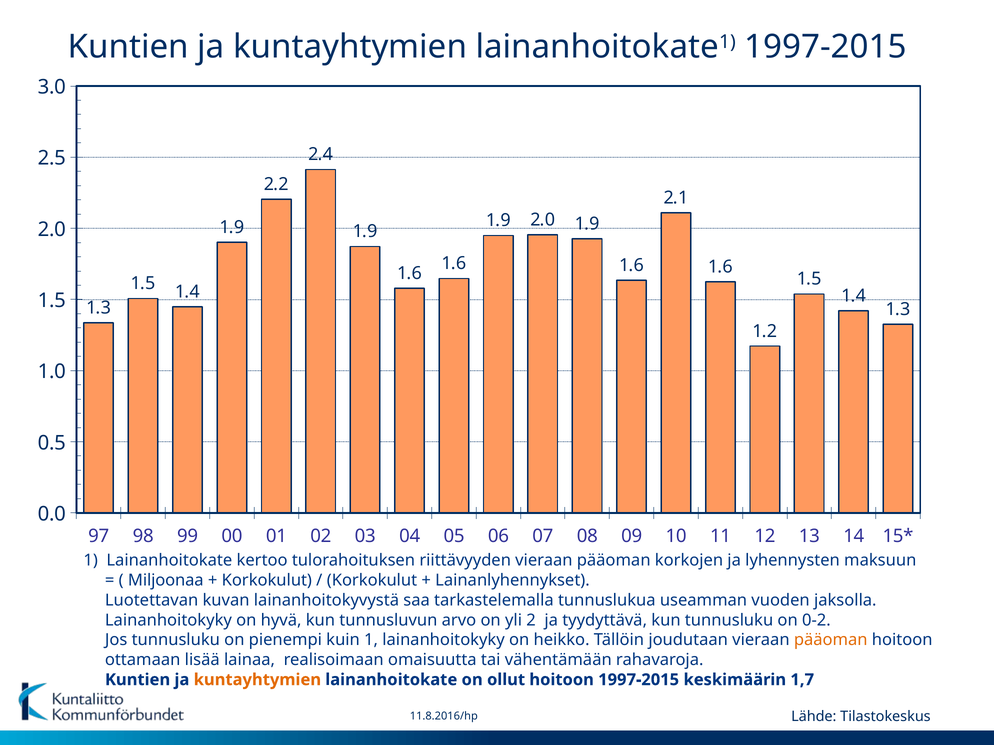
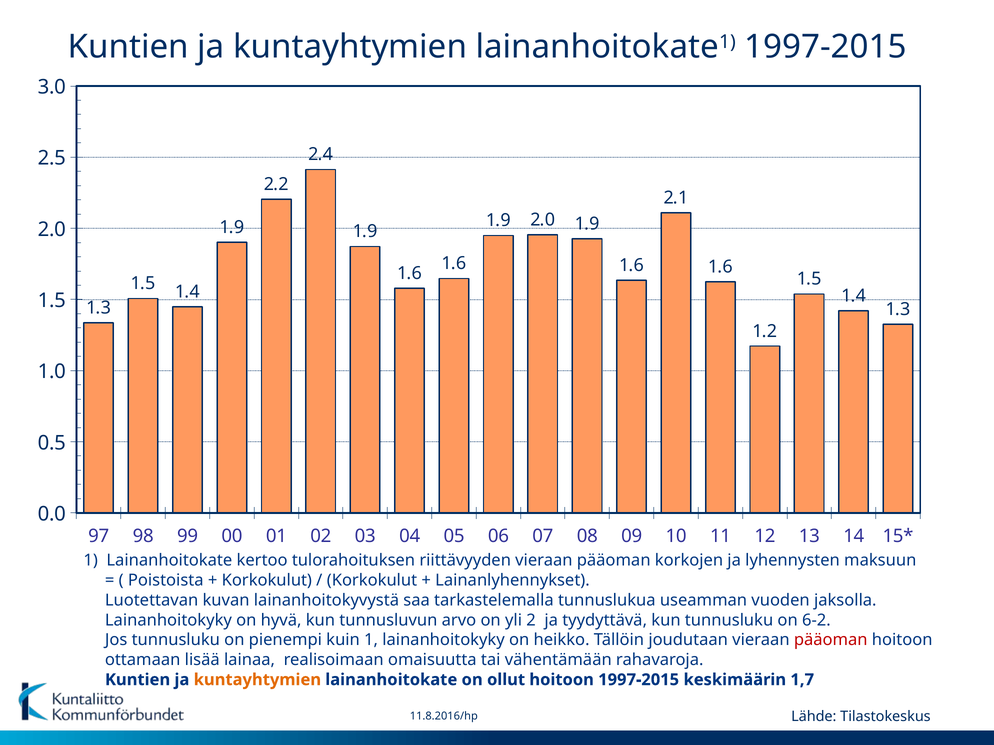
Miljoonaa: Miljoonaa -> Poistoista
0-2: 0-2 -> 6-2
pääoman at (831, 640) colour: orange -> red
